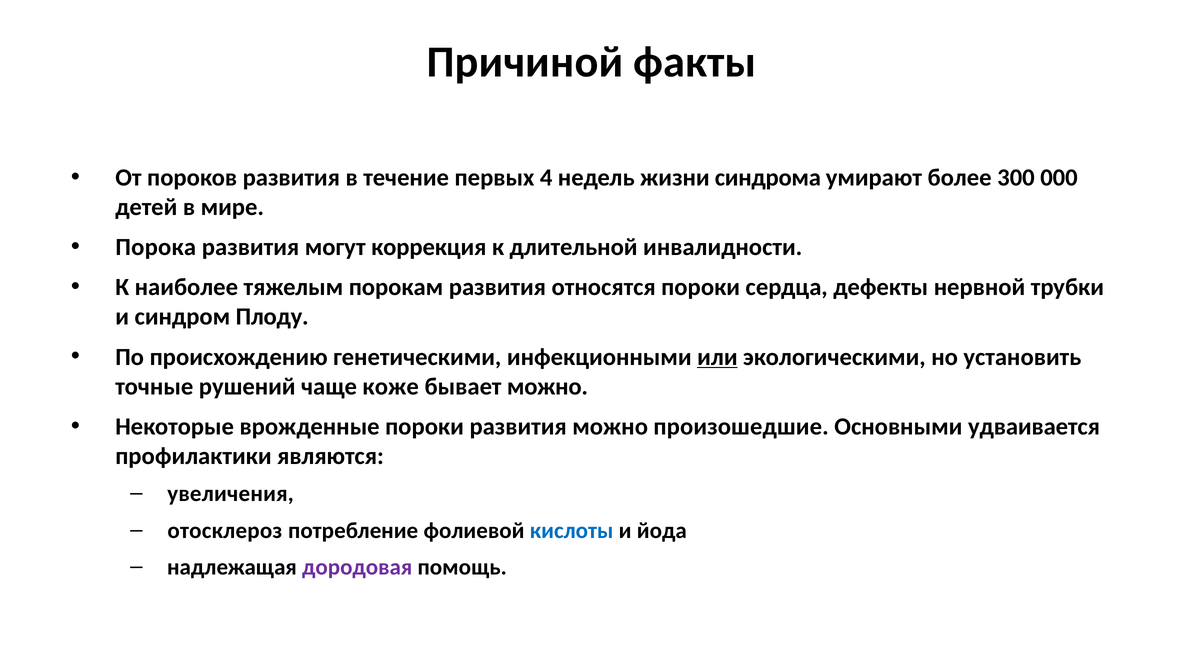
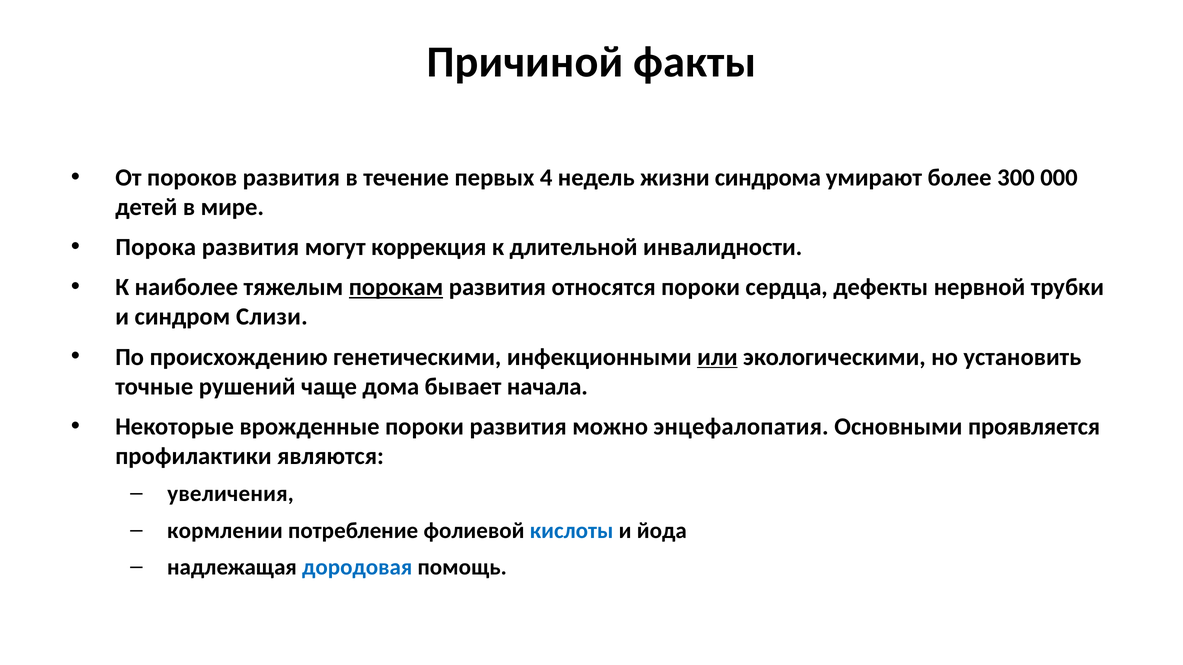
порокам underline: none -> present
Плоду: Плоду -> Слизи
коже: коже -> дома
бывает можно: можно -> начала
произошедшие: произошедшие -> энцефалопатия
удваивается: удваивается -> проявляется
отосклероз: отосклероз -> кормлении
дородовая colour: purple -> blue
